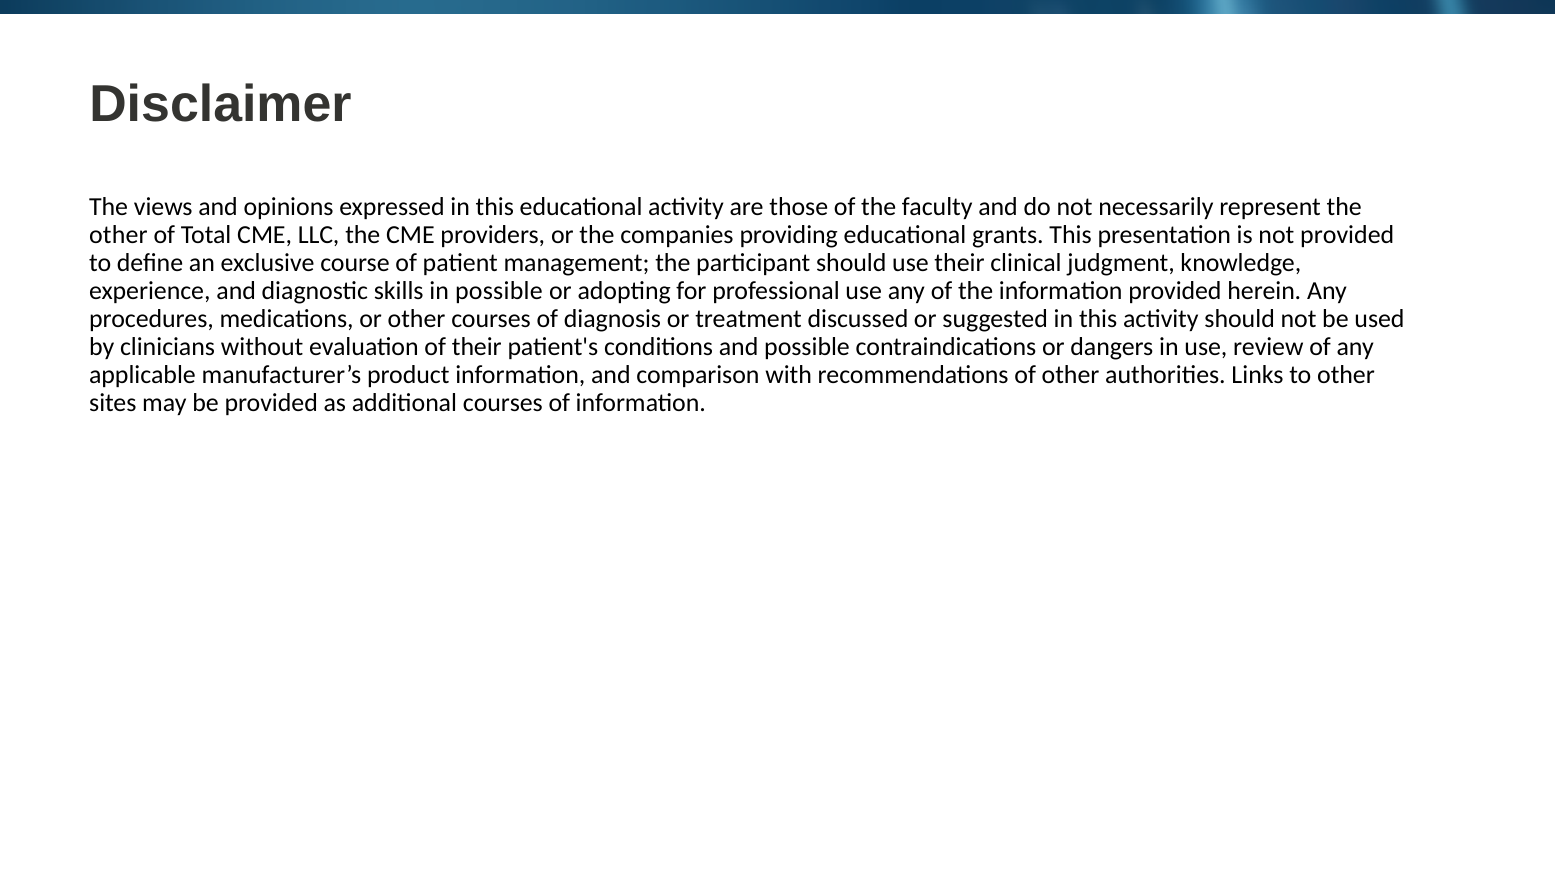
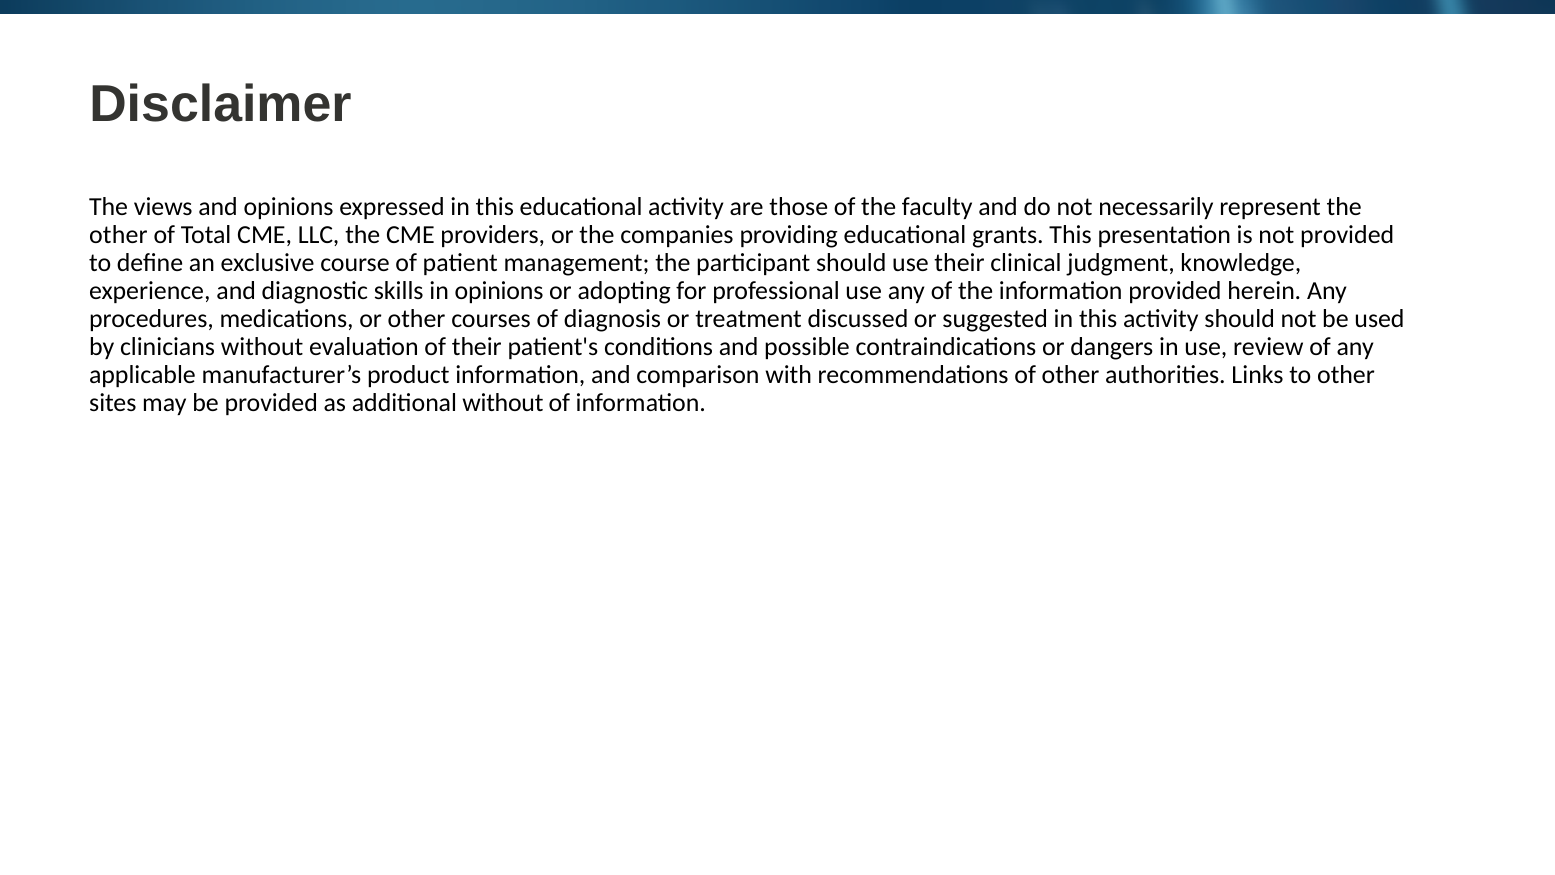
in possible: possible -> opinions
additional courses: courses -> without
